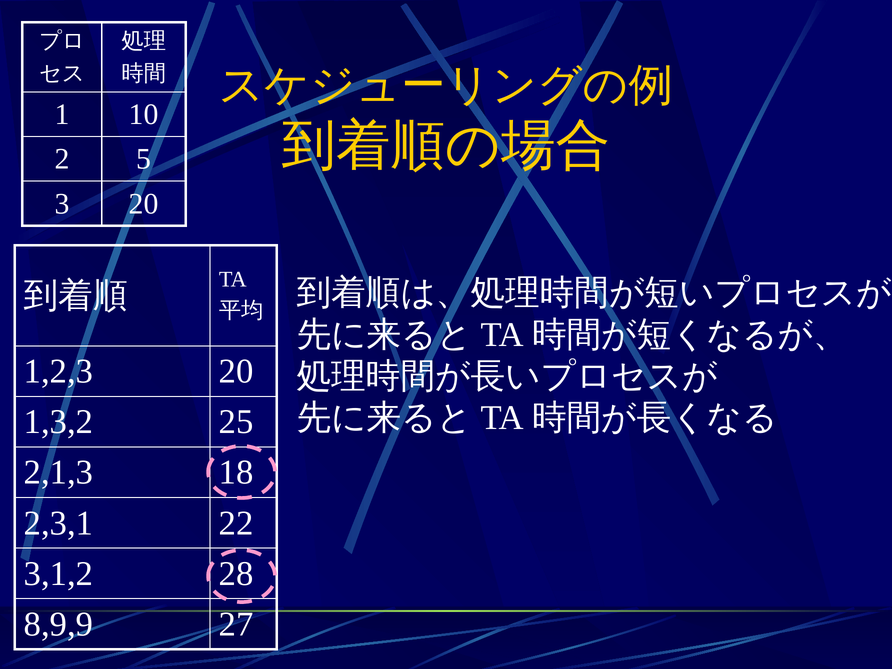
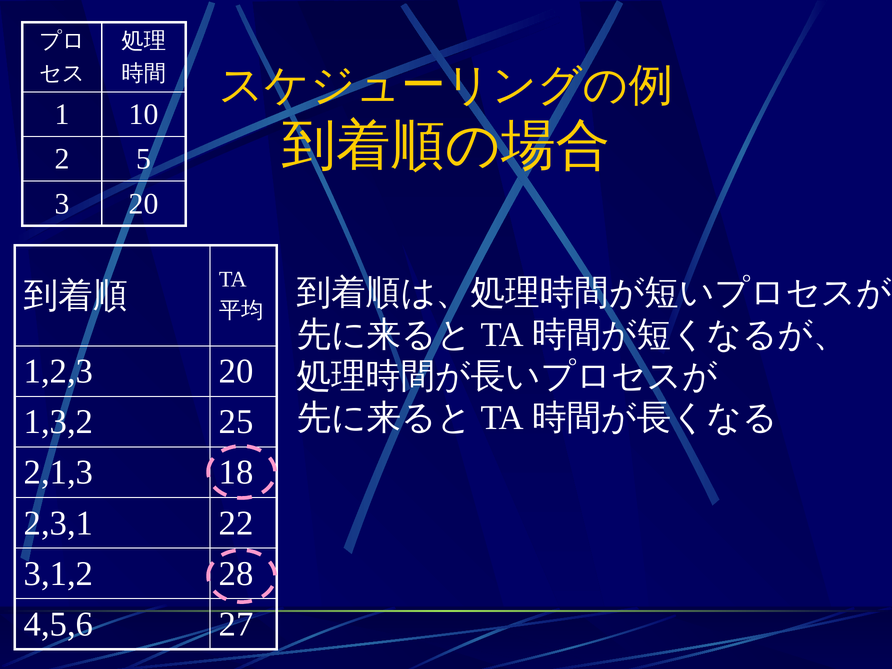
8,9,9: 8,9,9 -> 4,5,6
